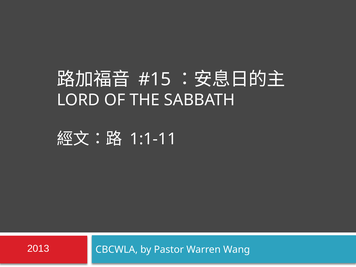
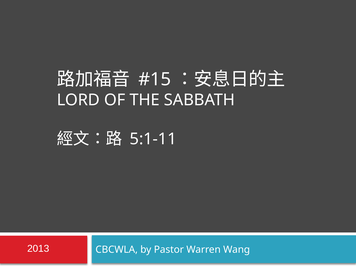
1:1-11: 1:1-11 -> 5:1-11
